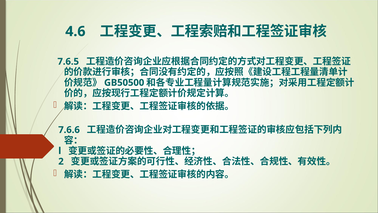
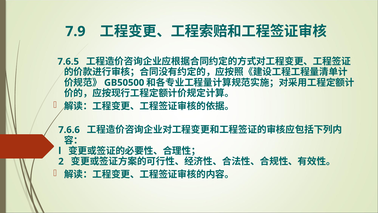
4.6: 4.6 -> 7.9
